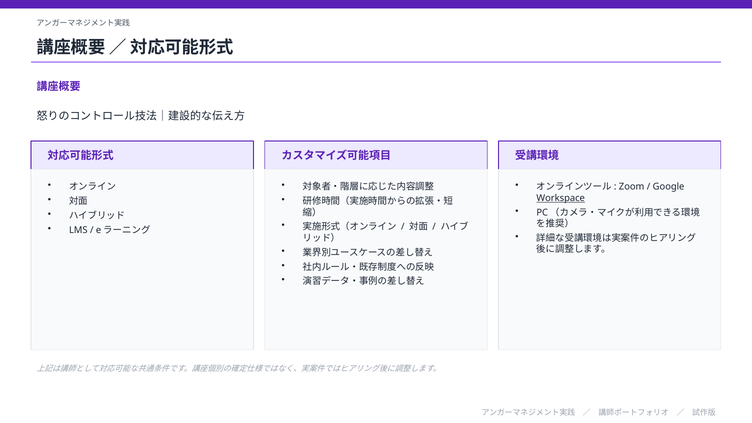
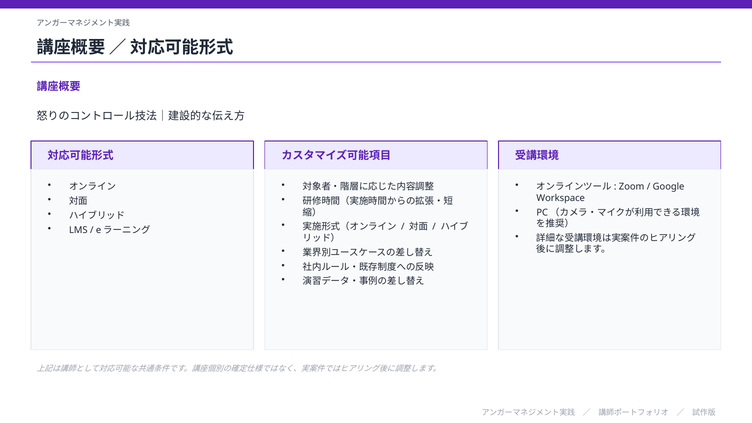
Workspace underline: present -> none
